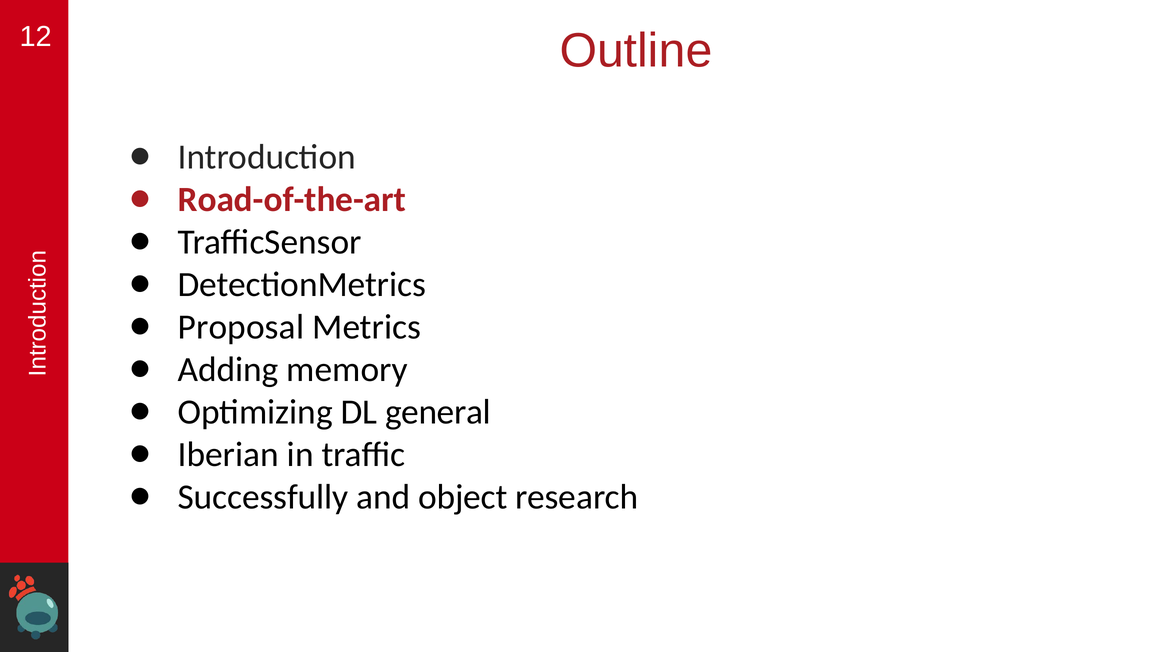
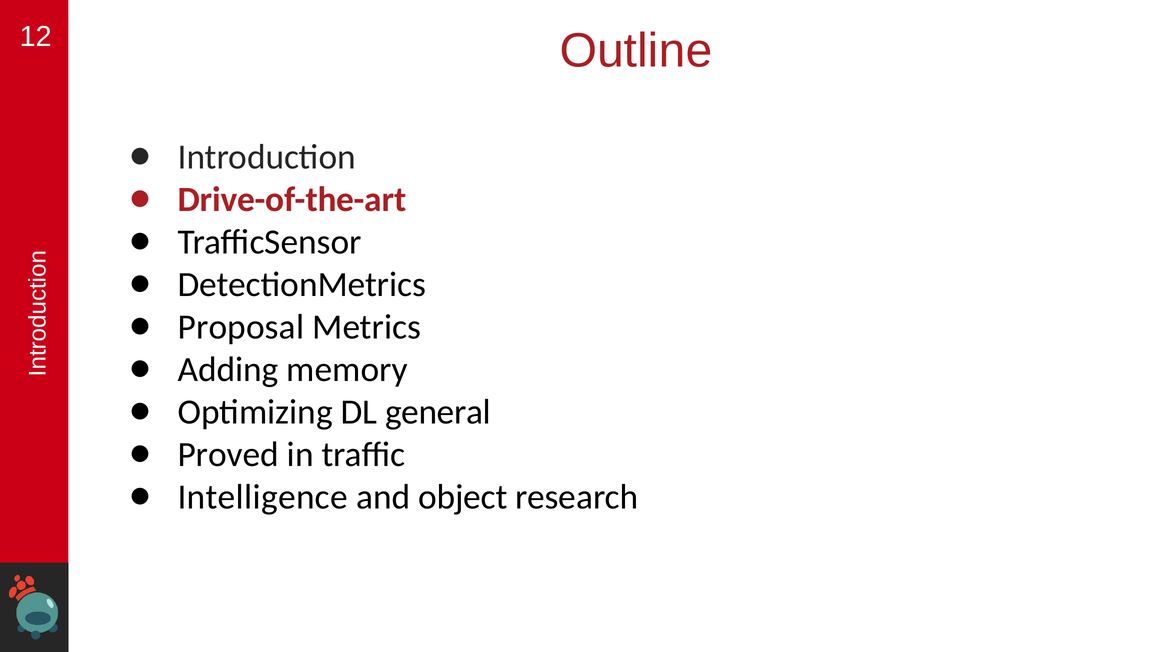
Road-of-the-art: Road-of-the-art -> Drive-of-the-art
Iberian: Iberian -> Proved
Successfully: Successfully -> Intelligence
